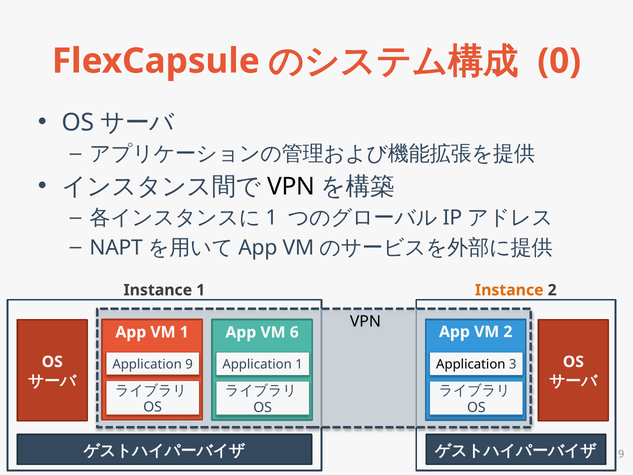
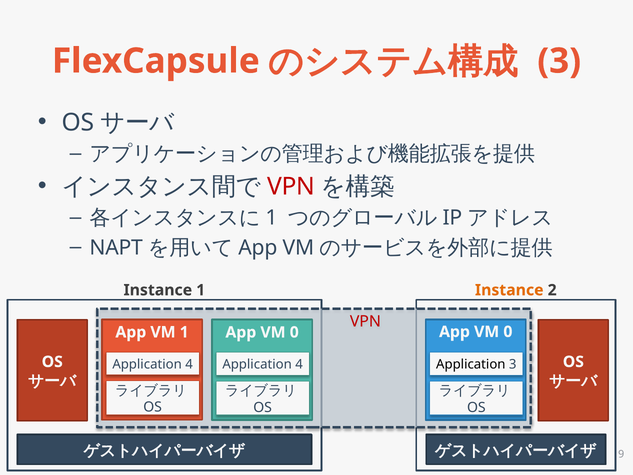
0 at (559, 61): 0 -> 3
VPN at (291, 186) colour: black -> red
VPN at (365, 321) colour: black -> red
2 at (508, 332): 2 -> 0
6 at (294, 332): 6 -> 0
9 at (189, 364): 9 -> 4
1 at (299, 364): 1 -> 4
